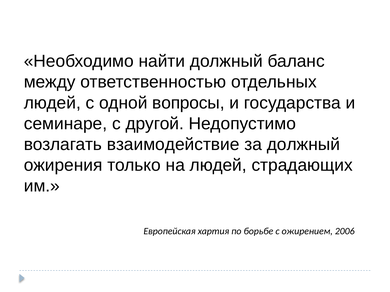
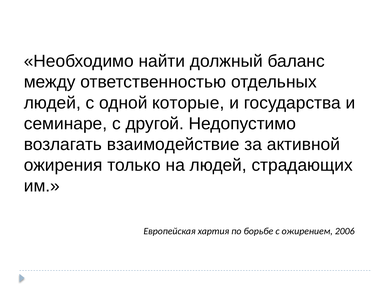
вопросы: вопросы -> которые
за должный: должный -> активной
